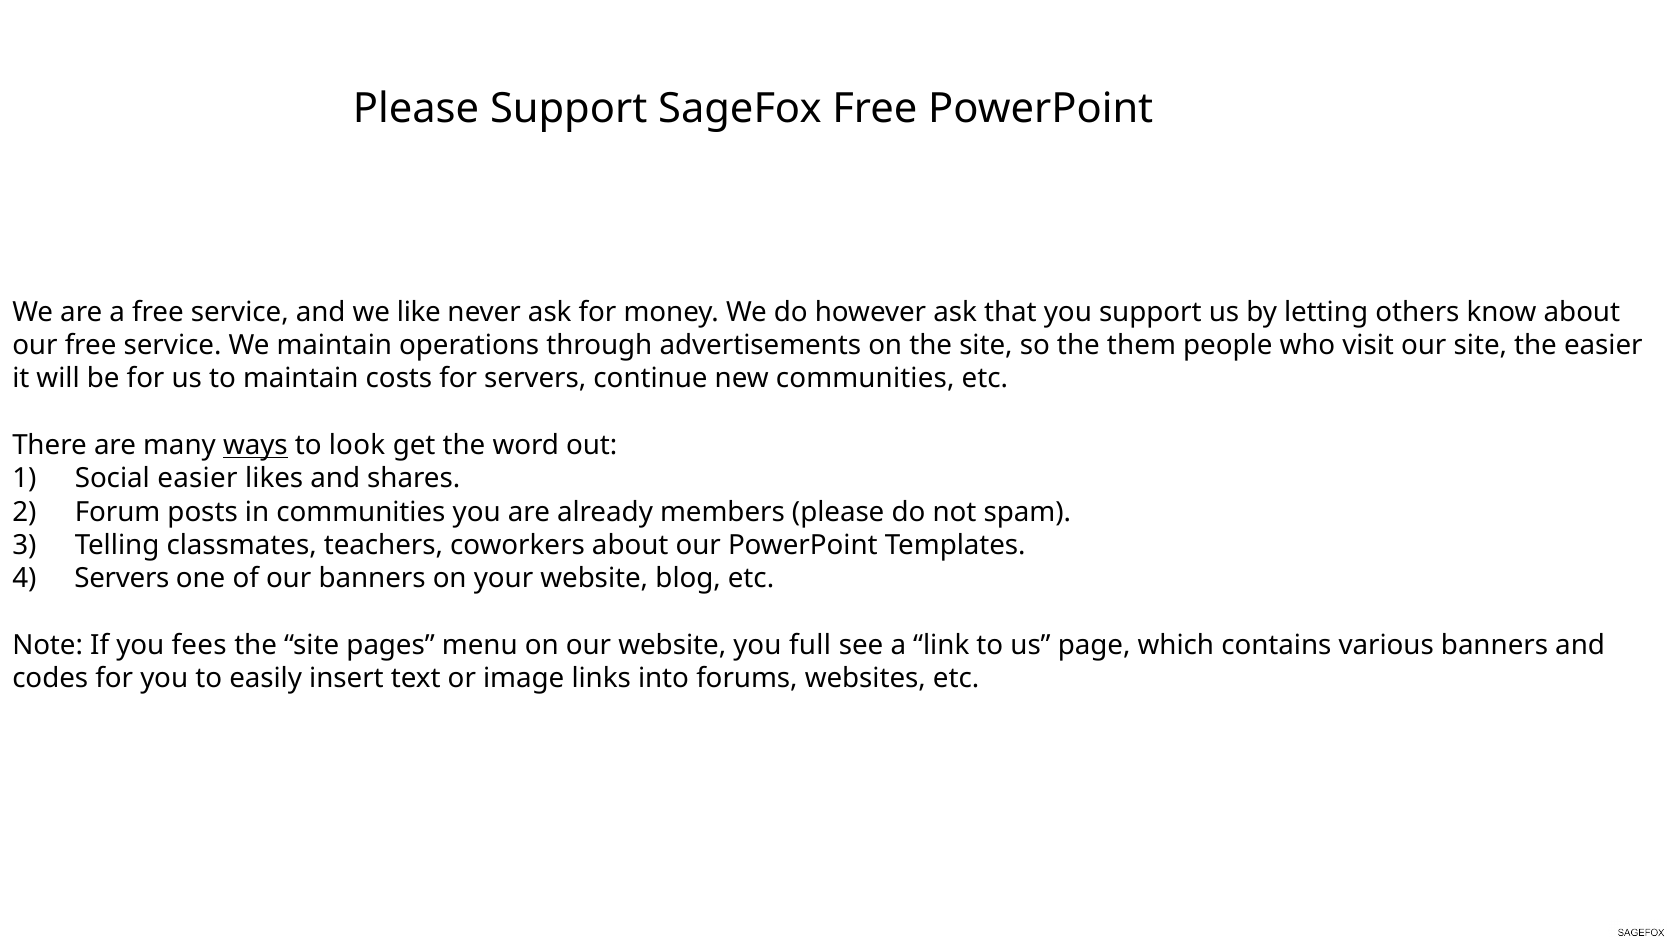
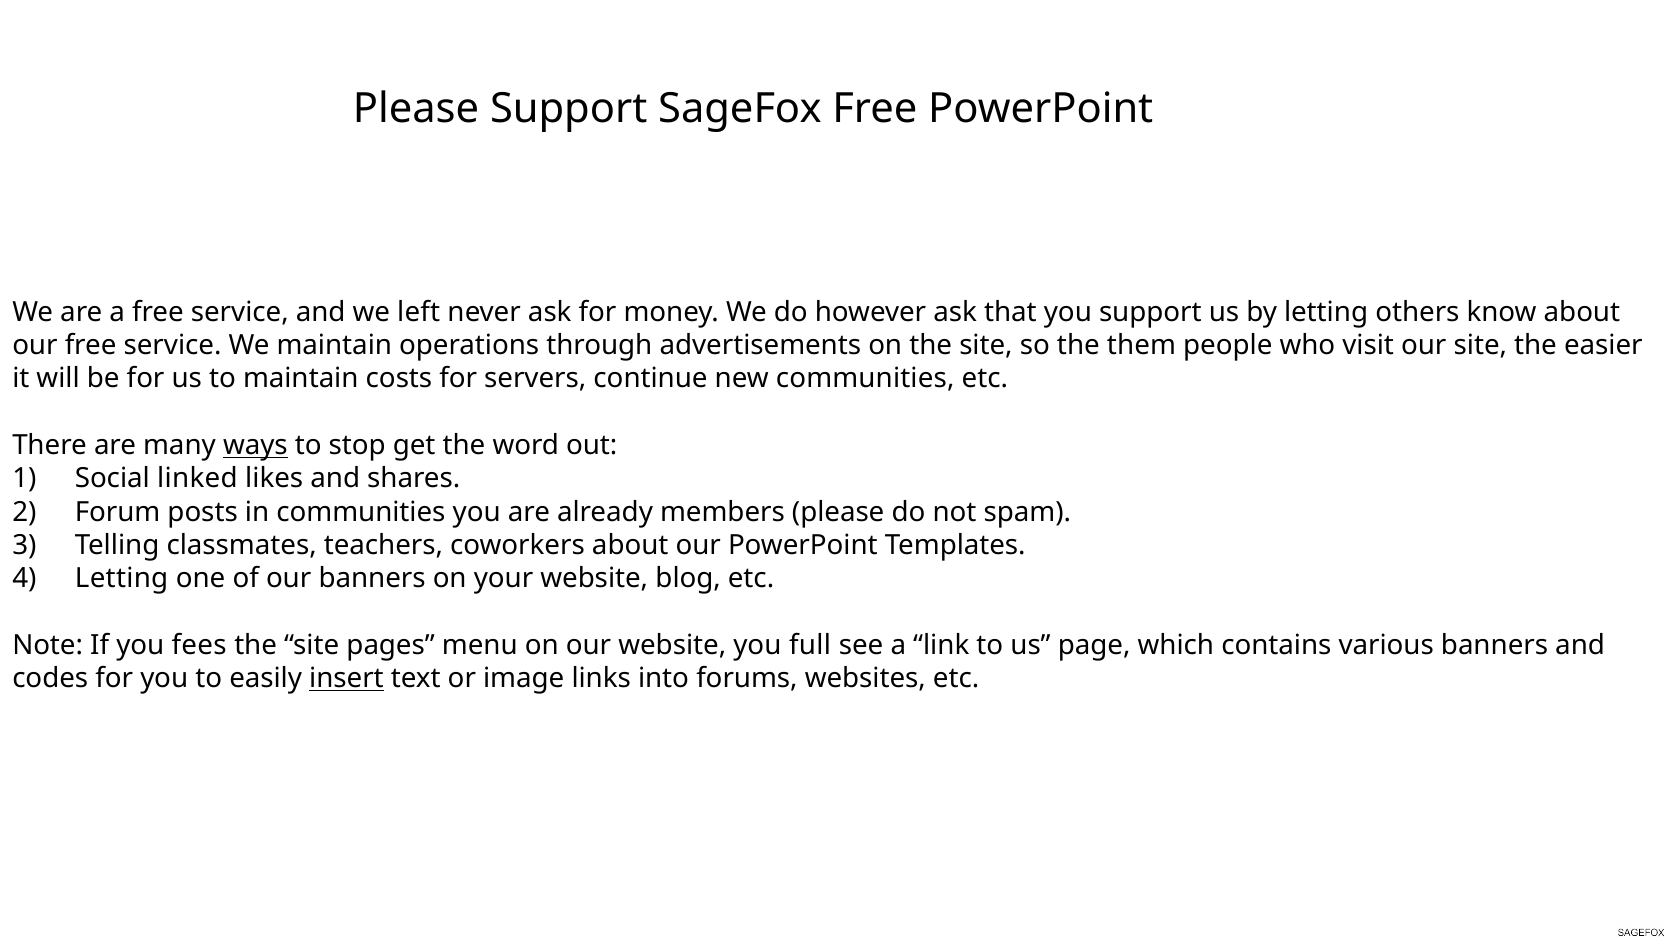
like: like -> left
look: look -> stop
Social easier: easier -> linked
Servers at (122, 579): Servers -> Letting
insert underline: none -> present
